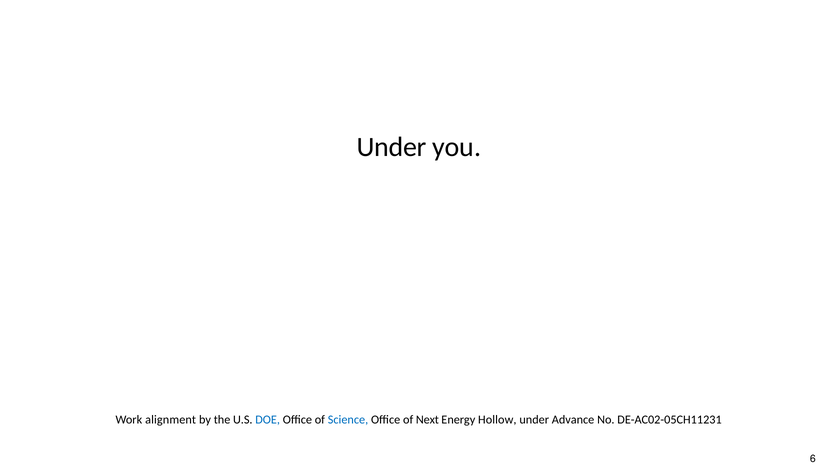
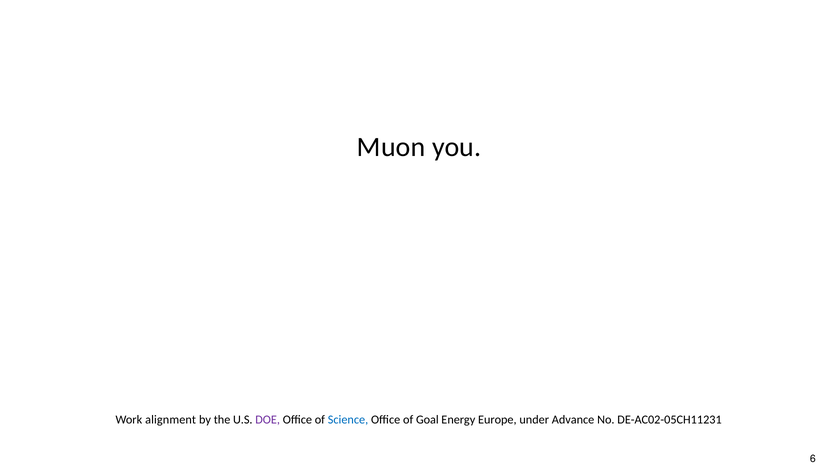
Under at (392, 147): Under -> Muon
DOE colour: blue -> purple
Next: Next -> Goal
Hollow: Hollow -> Europe
